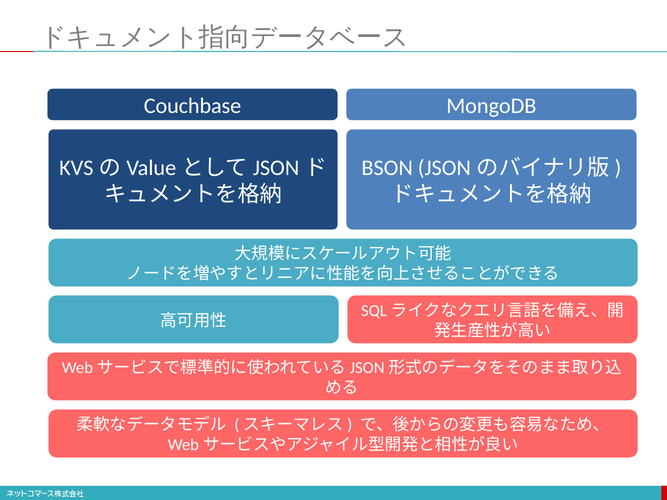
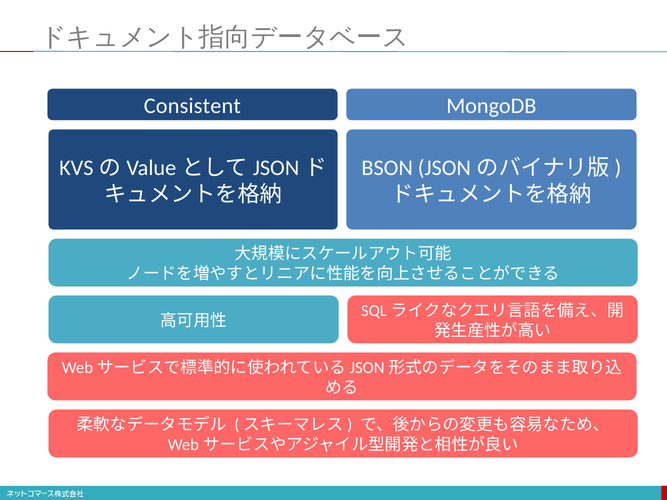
Couchbase: Couchbase -> Consistent
